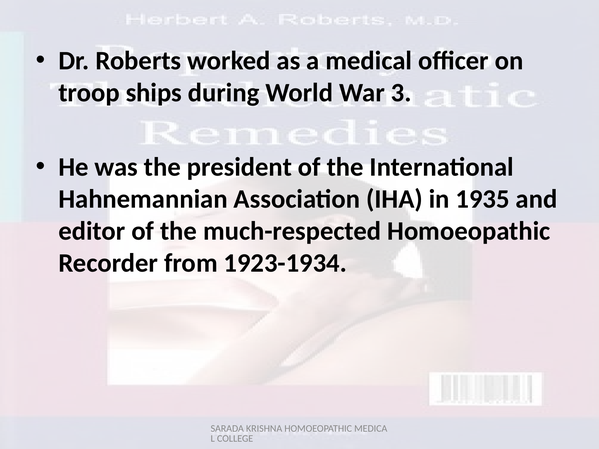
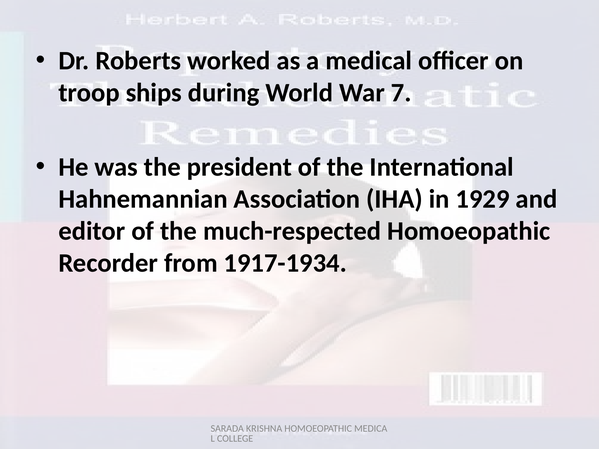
3: 3 -> 7
1935: 1935 -> 1929
1923-1934: 1923-1934 -> 1917-1934
